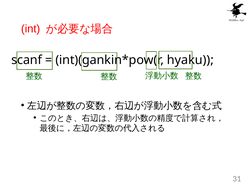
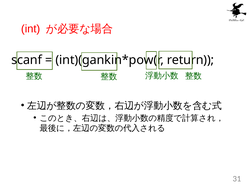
hyaku: hyaku -> return
